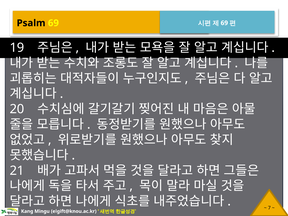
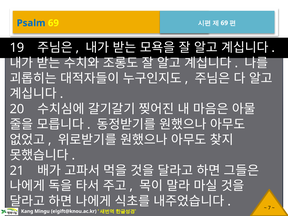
Psalm colour: black -> blue
